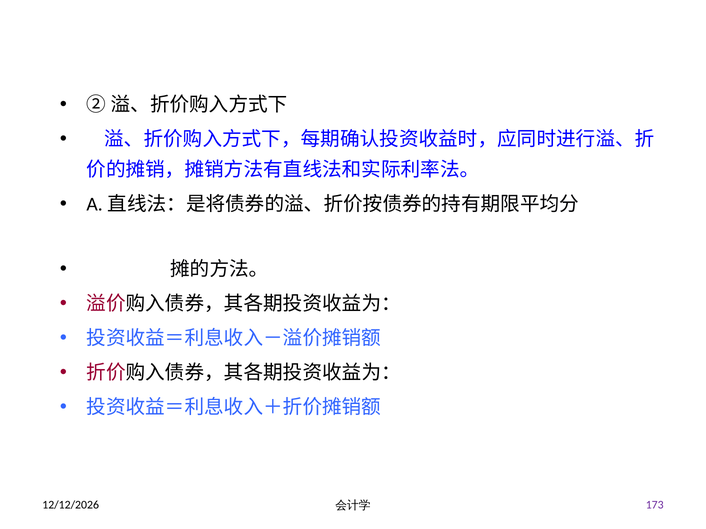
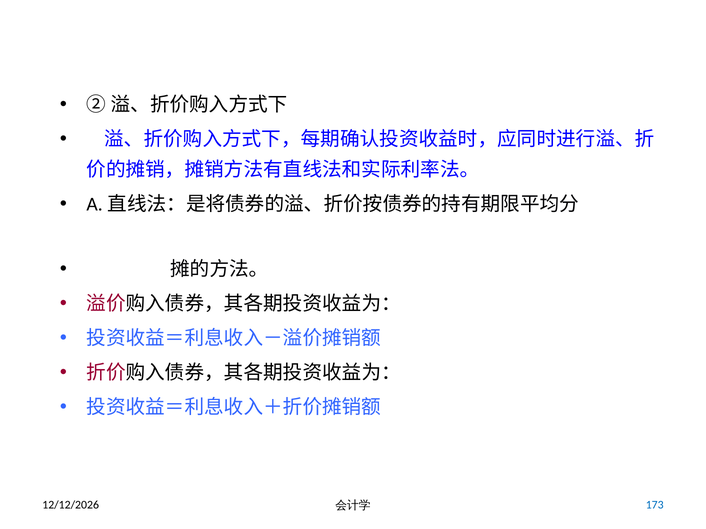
173 colour: purple -> blue
